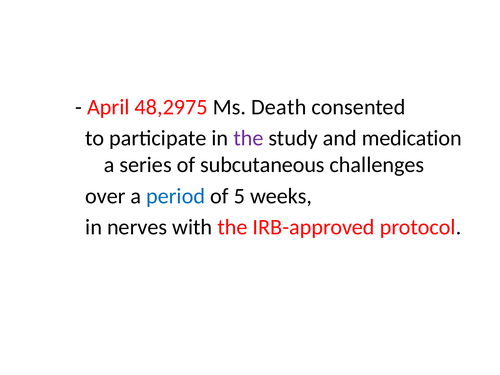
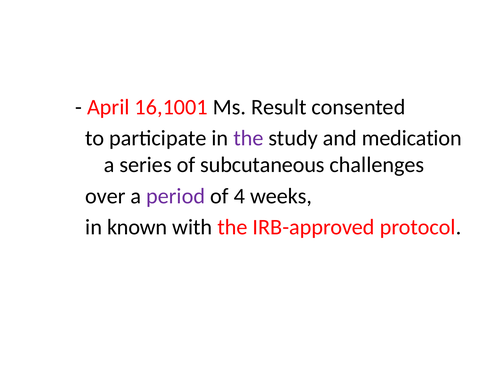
48,2975: 48,2975 -> 16,1001
Death: Death -> Result
period colour: blue -> purple
5: 5 -> 4
nerves: nerves -> known
